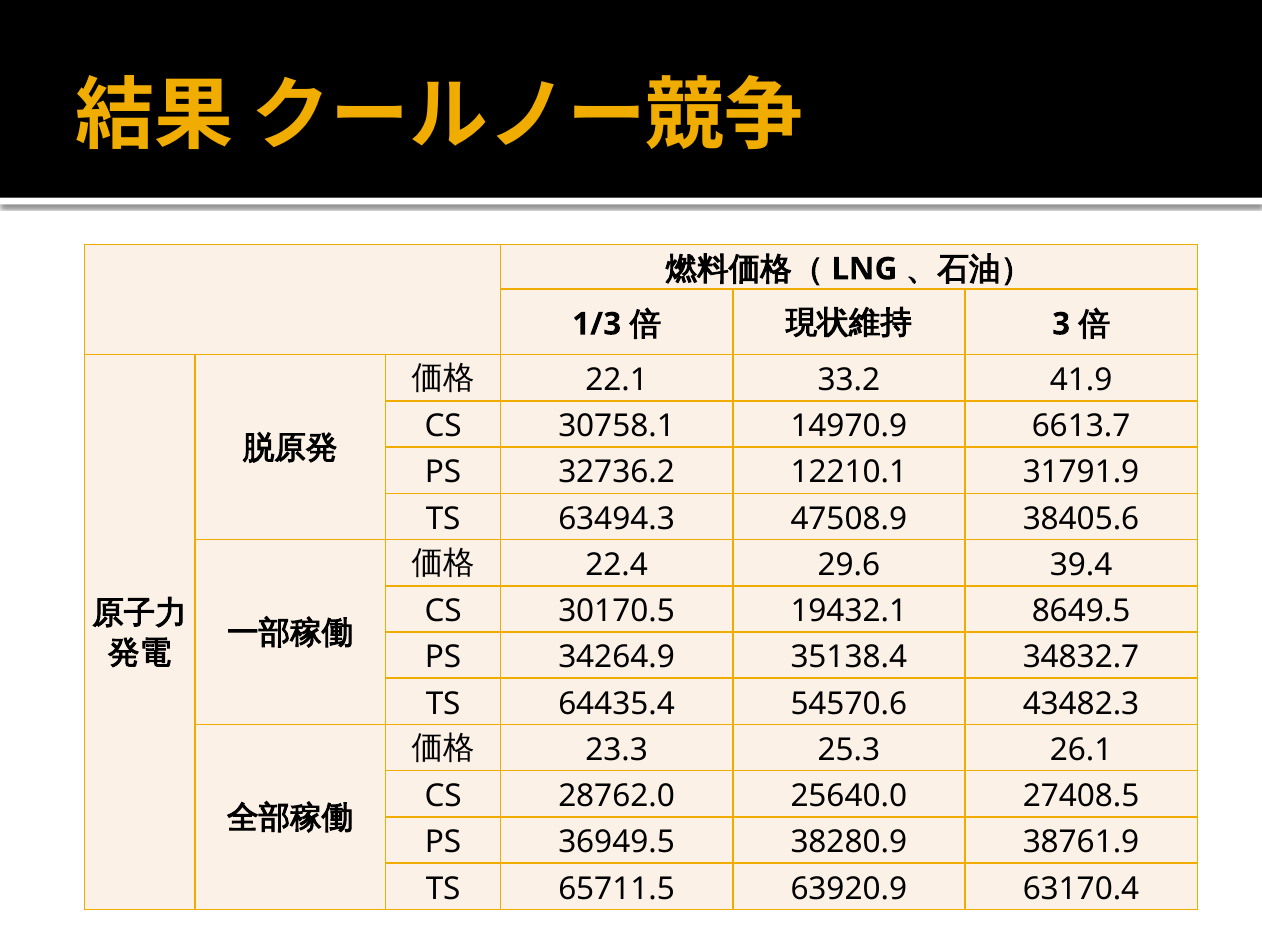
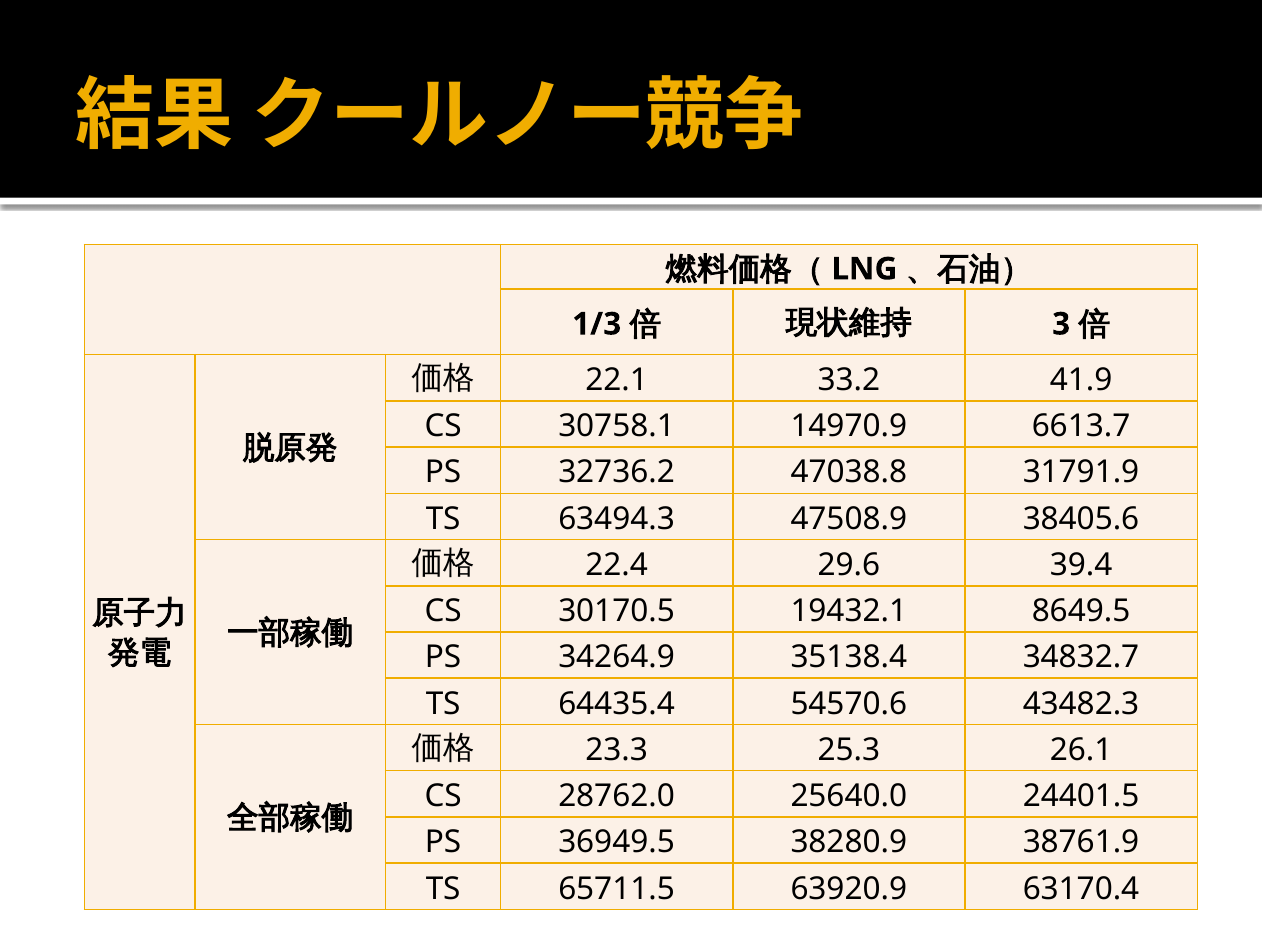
12210.1: 12210.1 -> 47038.8
27408.5: 27408.5 -> 24401.5
